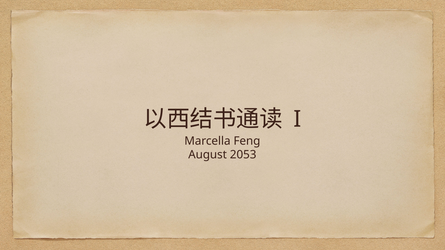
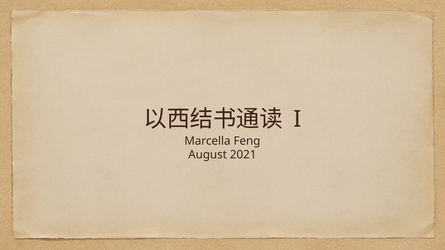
2053: 2053 -> 2021
